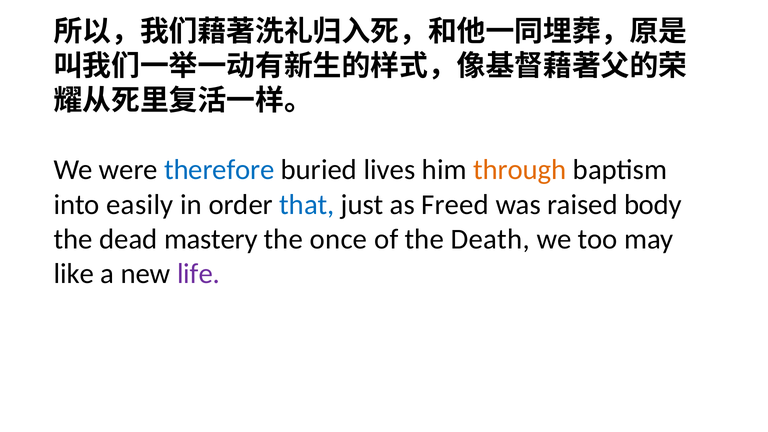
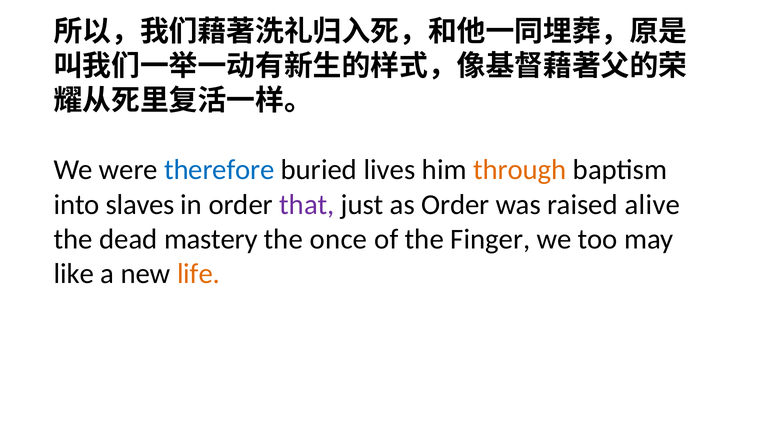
easily: easily -> slaves
that colour: blue -> purple
as Freed: Freed -> Order
body: body -> alive
Death: Death -> Finger
life colour: purple -> orange
